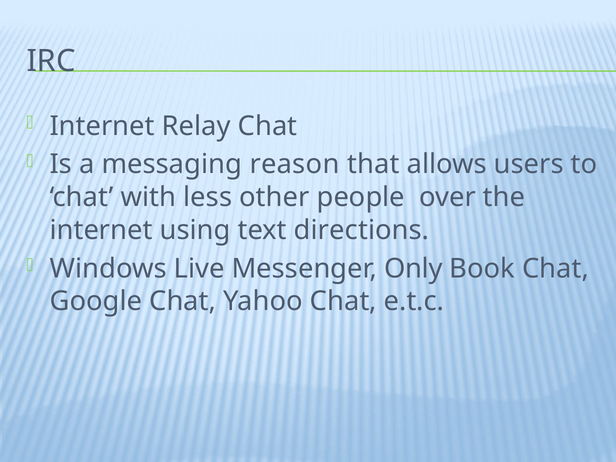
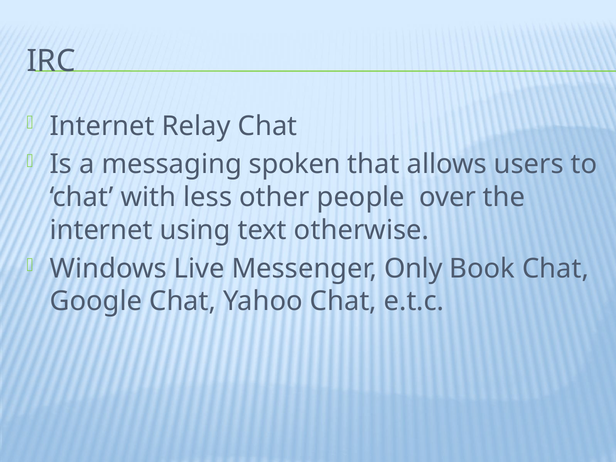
reason: reason -> spoken
directions: directions -> otherwise
